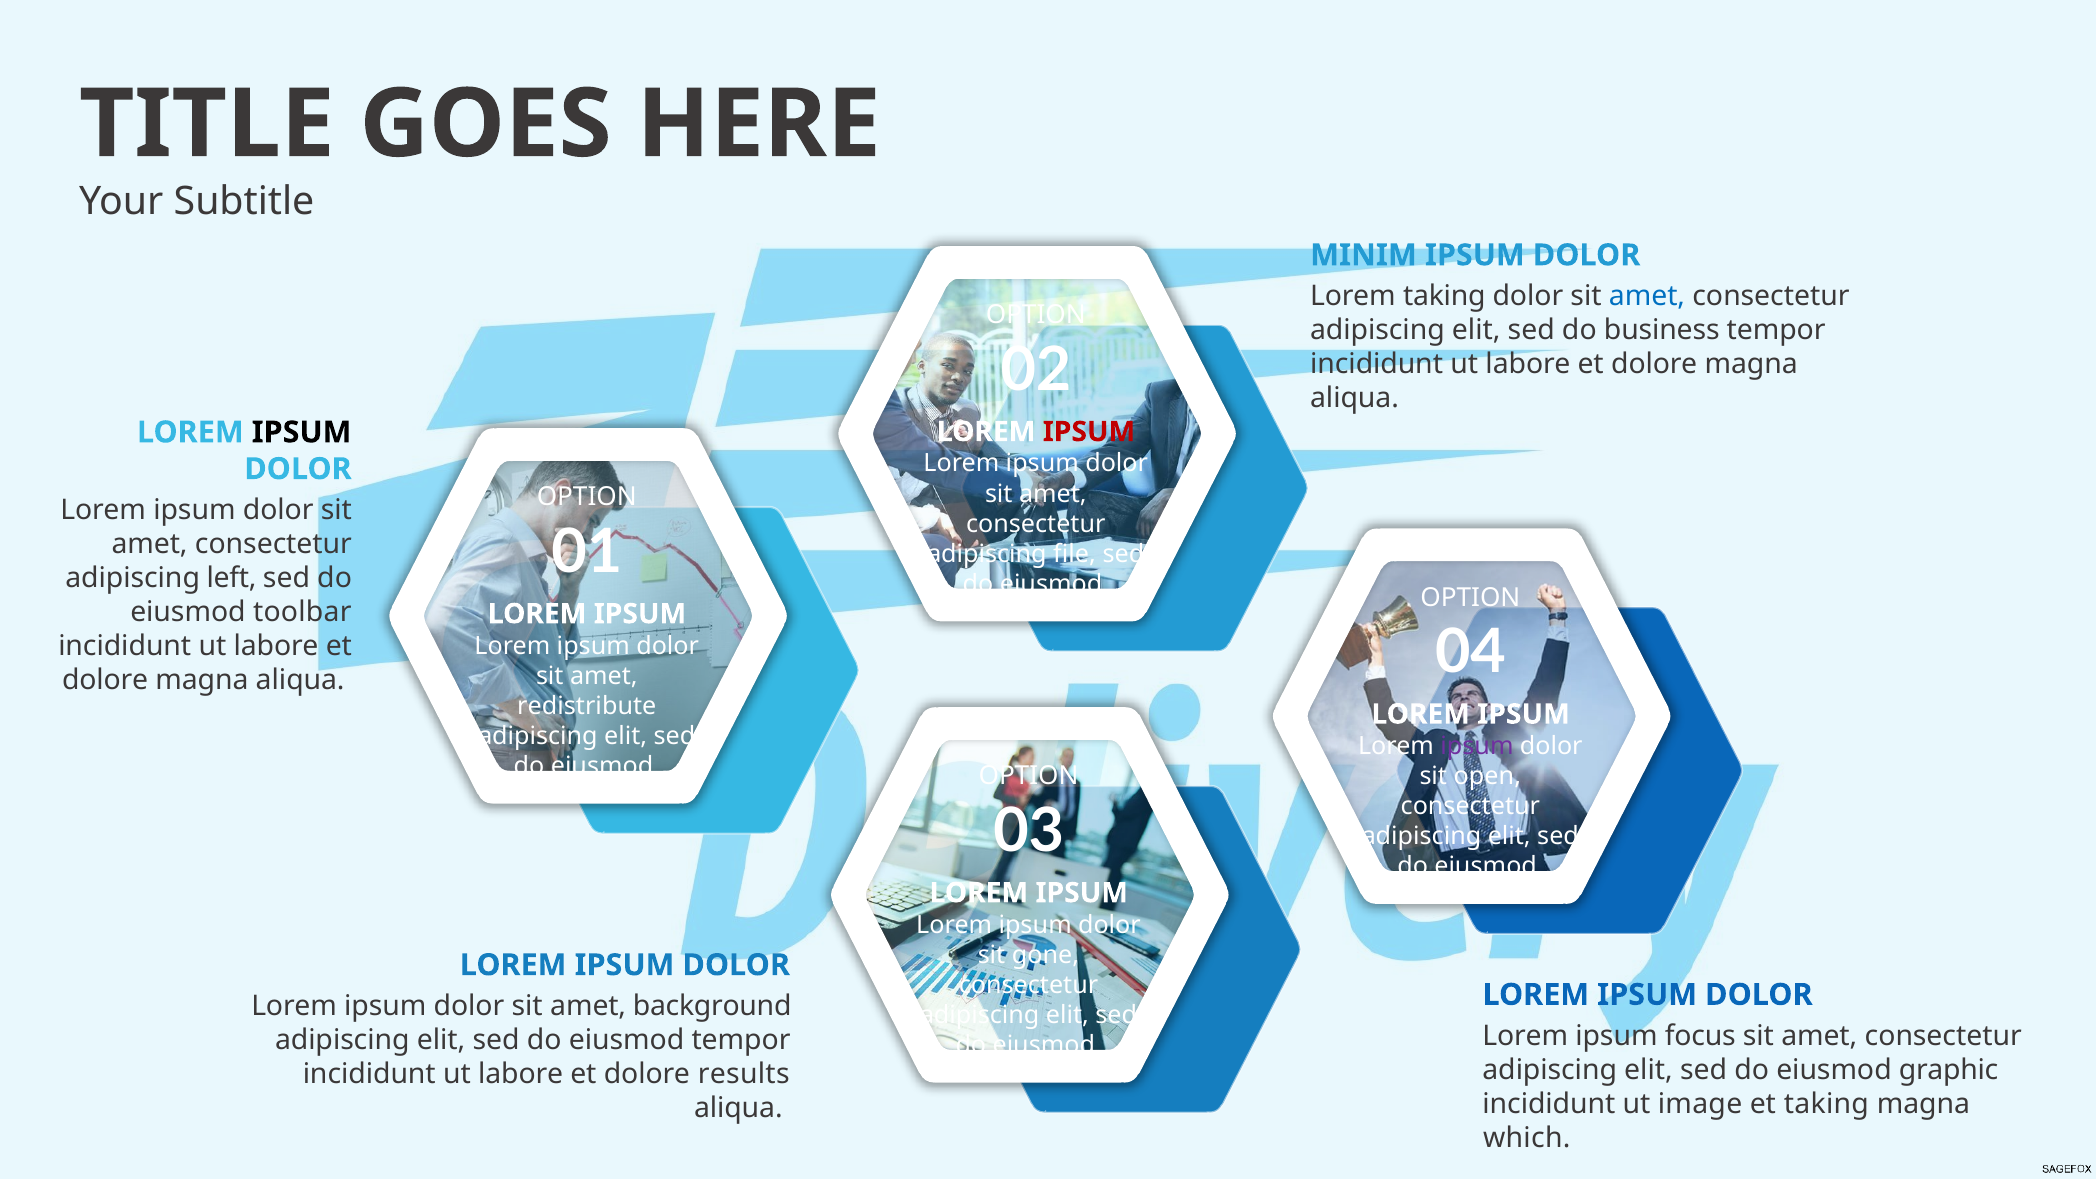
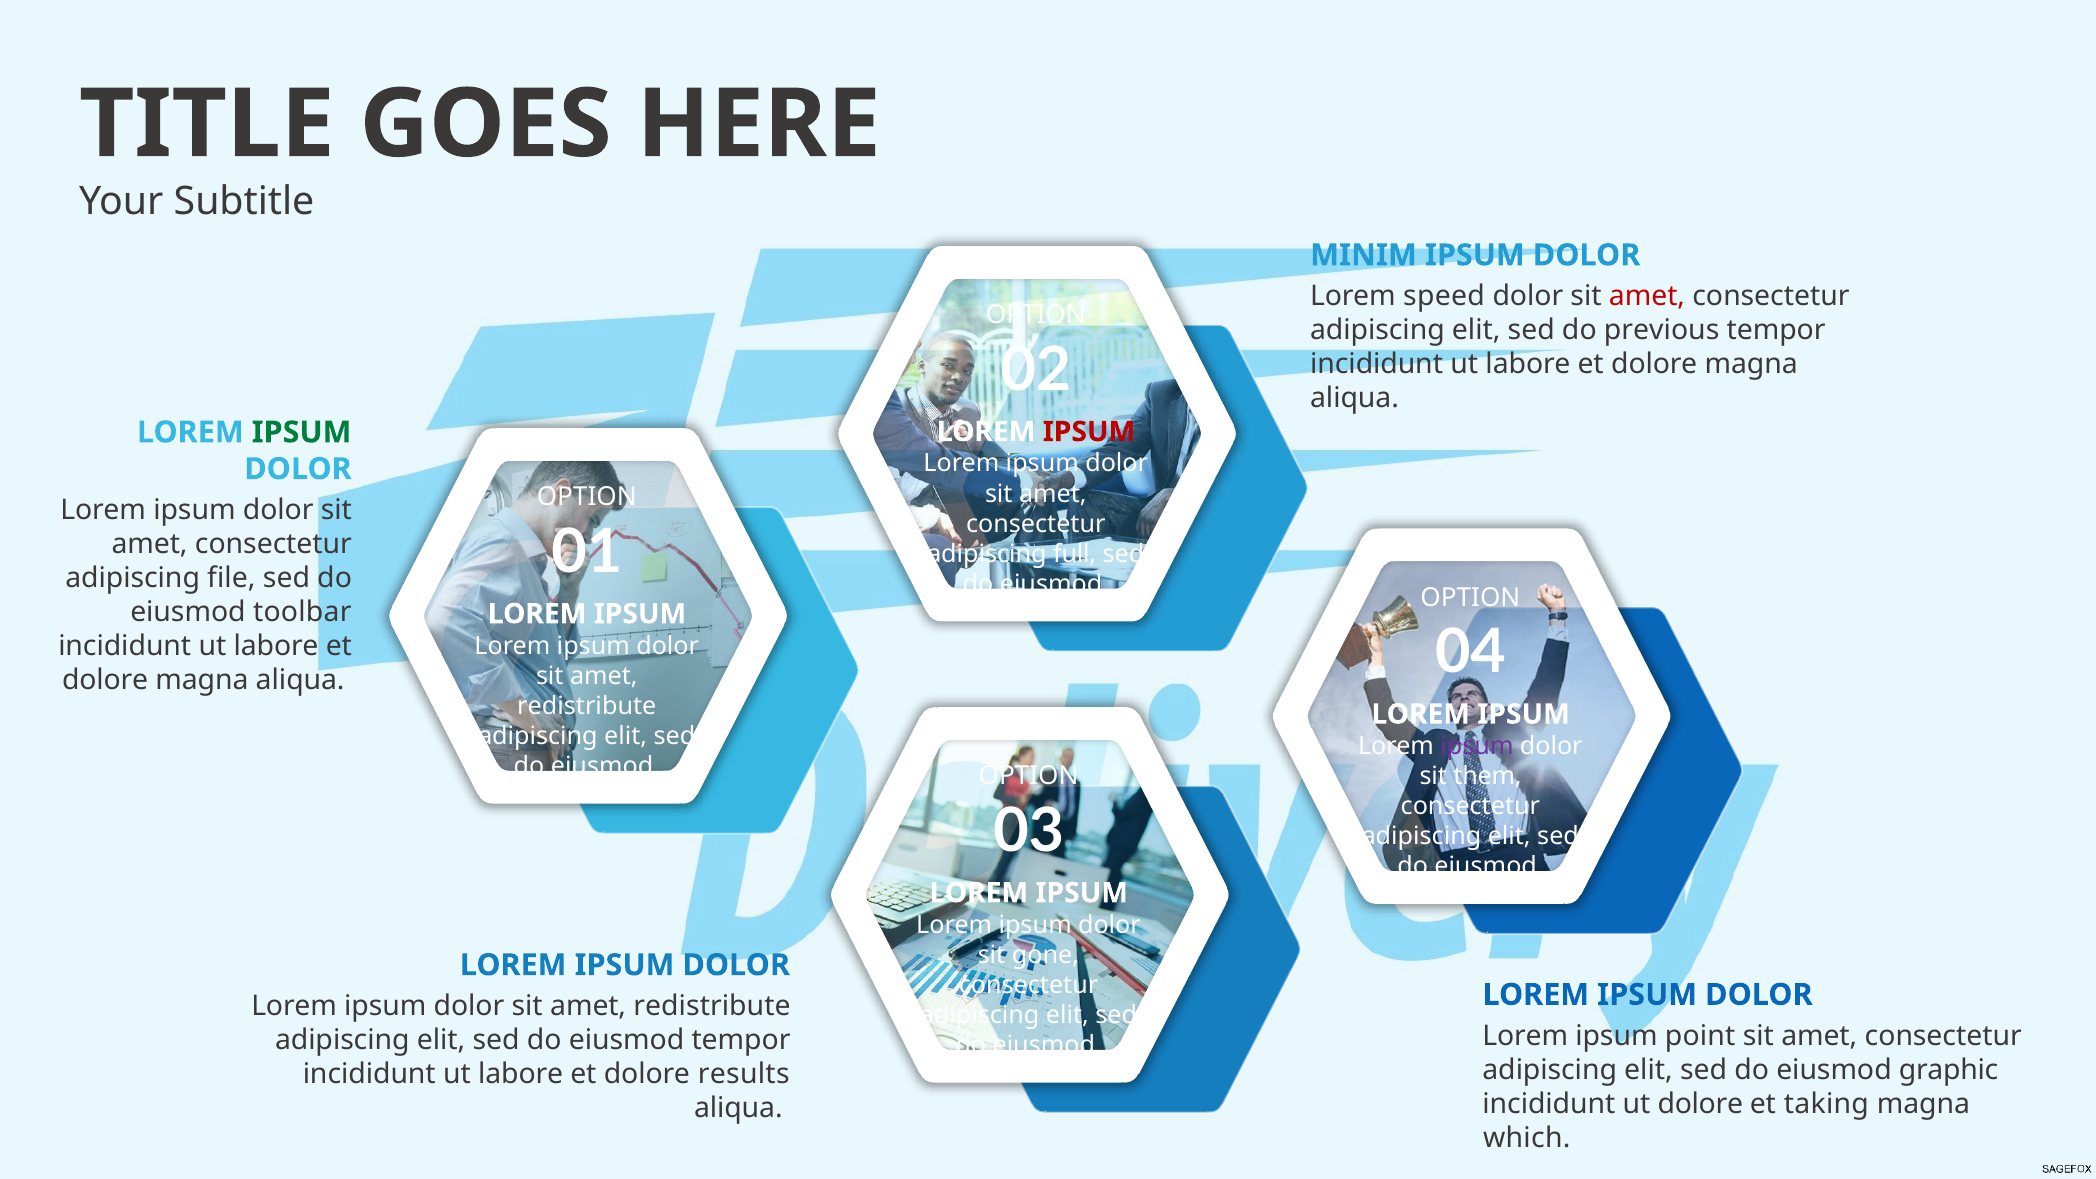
Lorem taking: taking -> speed
amet at (1647, 296) colour: blue -> red
business: business -> previous
IPSUM at (302, 432) colour: black -> green
file: file -> full
left: left -> file
open: open -> them
background at (712, 1006): background -> redistribute
focus: focus -> point
ut image: image -> dolore
